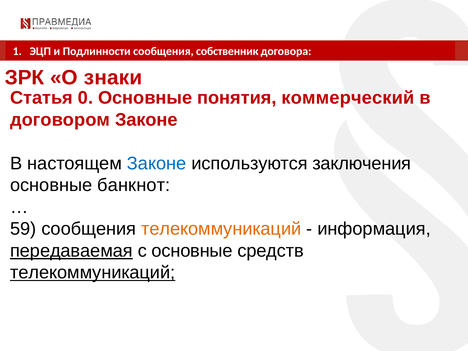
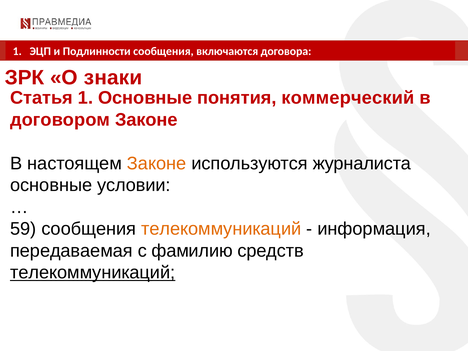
собственник: собственник -> включаются
Статья 0: 0 -> 1
Законе at (157, 163) colour: blue -> orange
заключения: заключения -> журналиста
банкнот: банкнот -> условии
передаваемая underline: present -> none
с основные: основные -> фамилию
